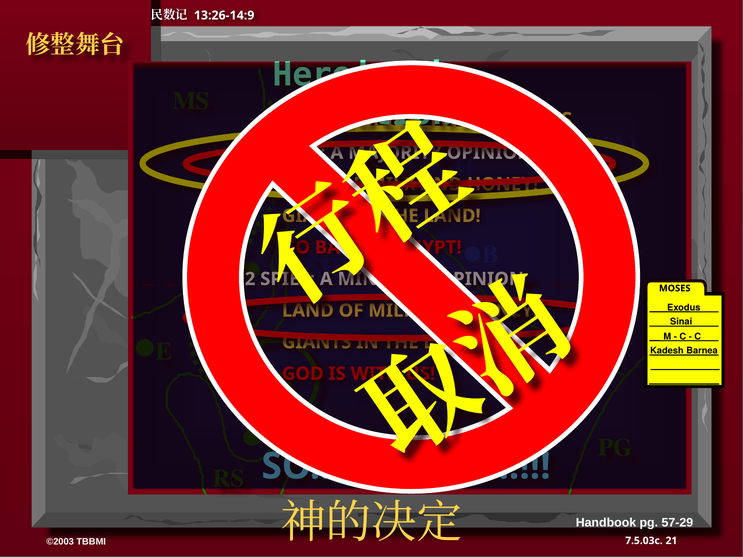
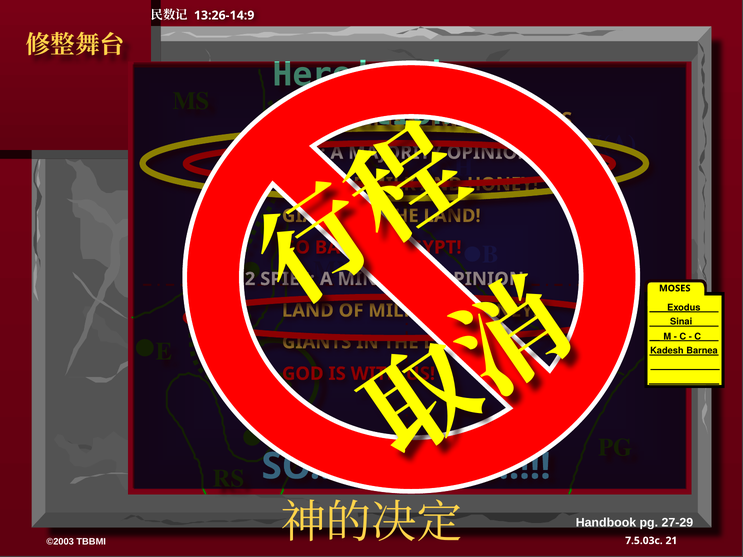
57-29: 57-29 -> 27-29
